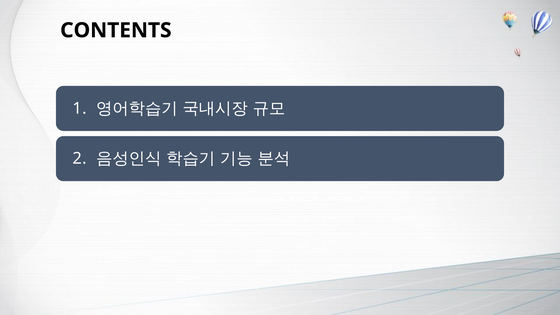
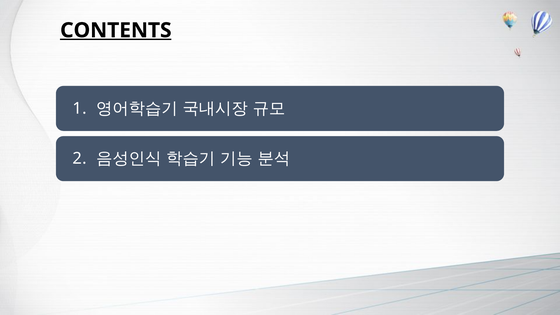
CONTENTS underline: none -> present
